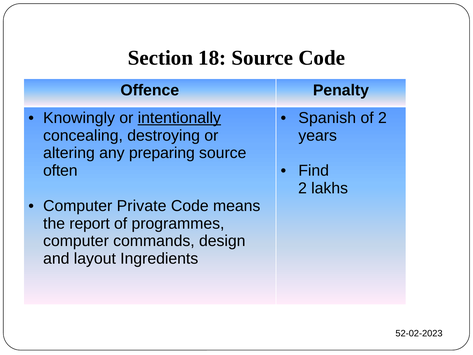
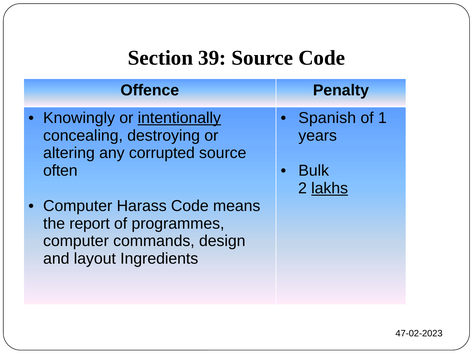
18: 18 -> 39
of 2: 2 -> 1
preparing: preparing -> corrupted
Find: Find -> Bulk
lakhs underline: none -> present
Private: Private -> Harass
52-02-2023: 52-02-2023 -> 47-02-2023
